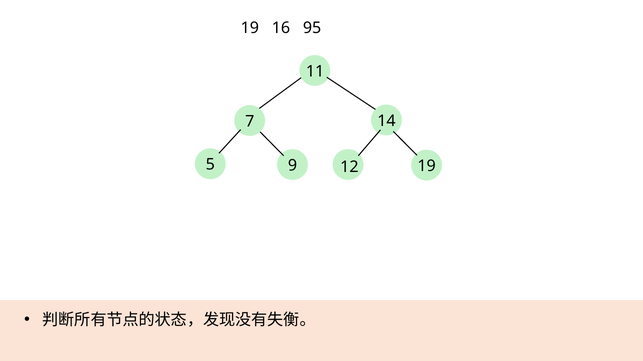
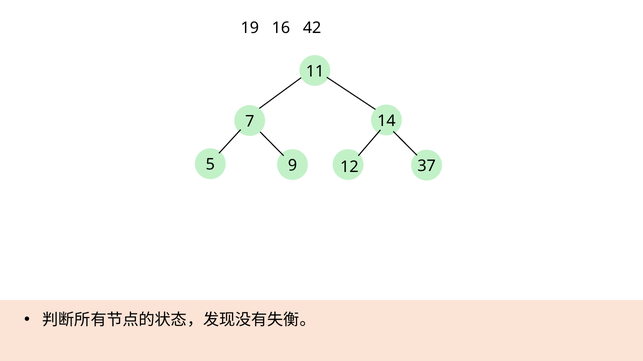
95: 95 -> 42
5 19: 19 -> 37
